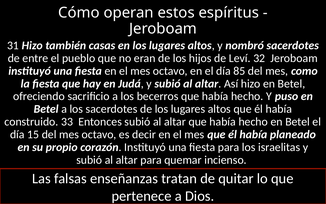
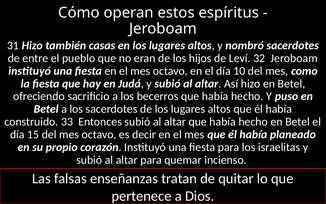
85: 85 -> 10
